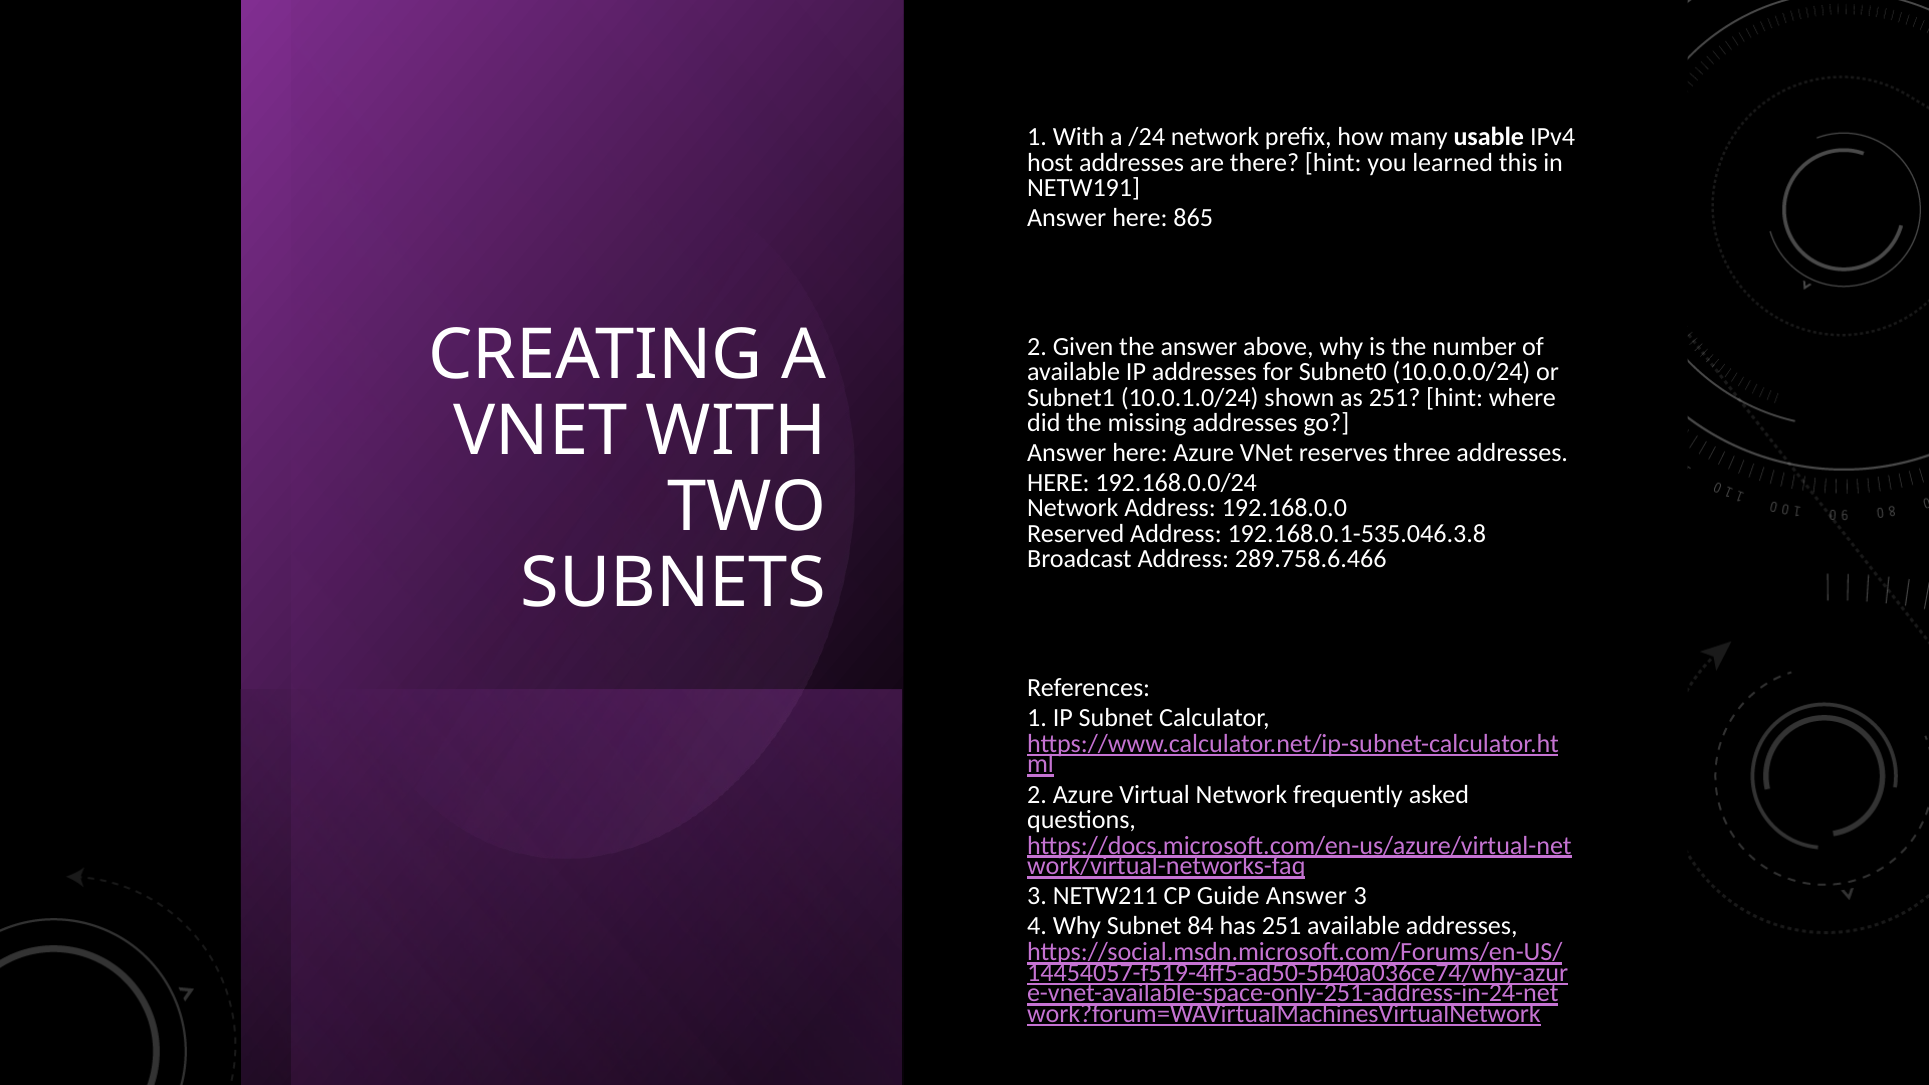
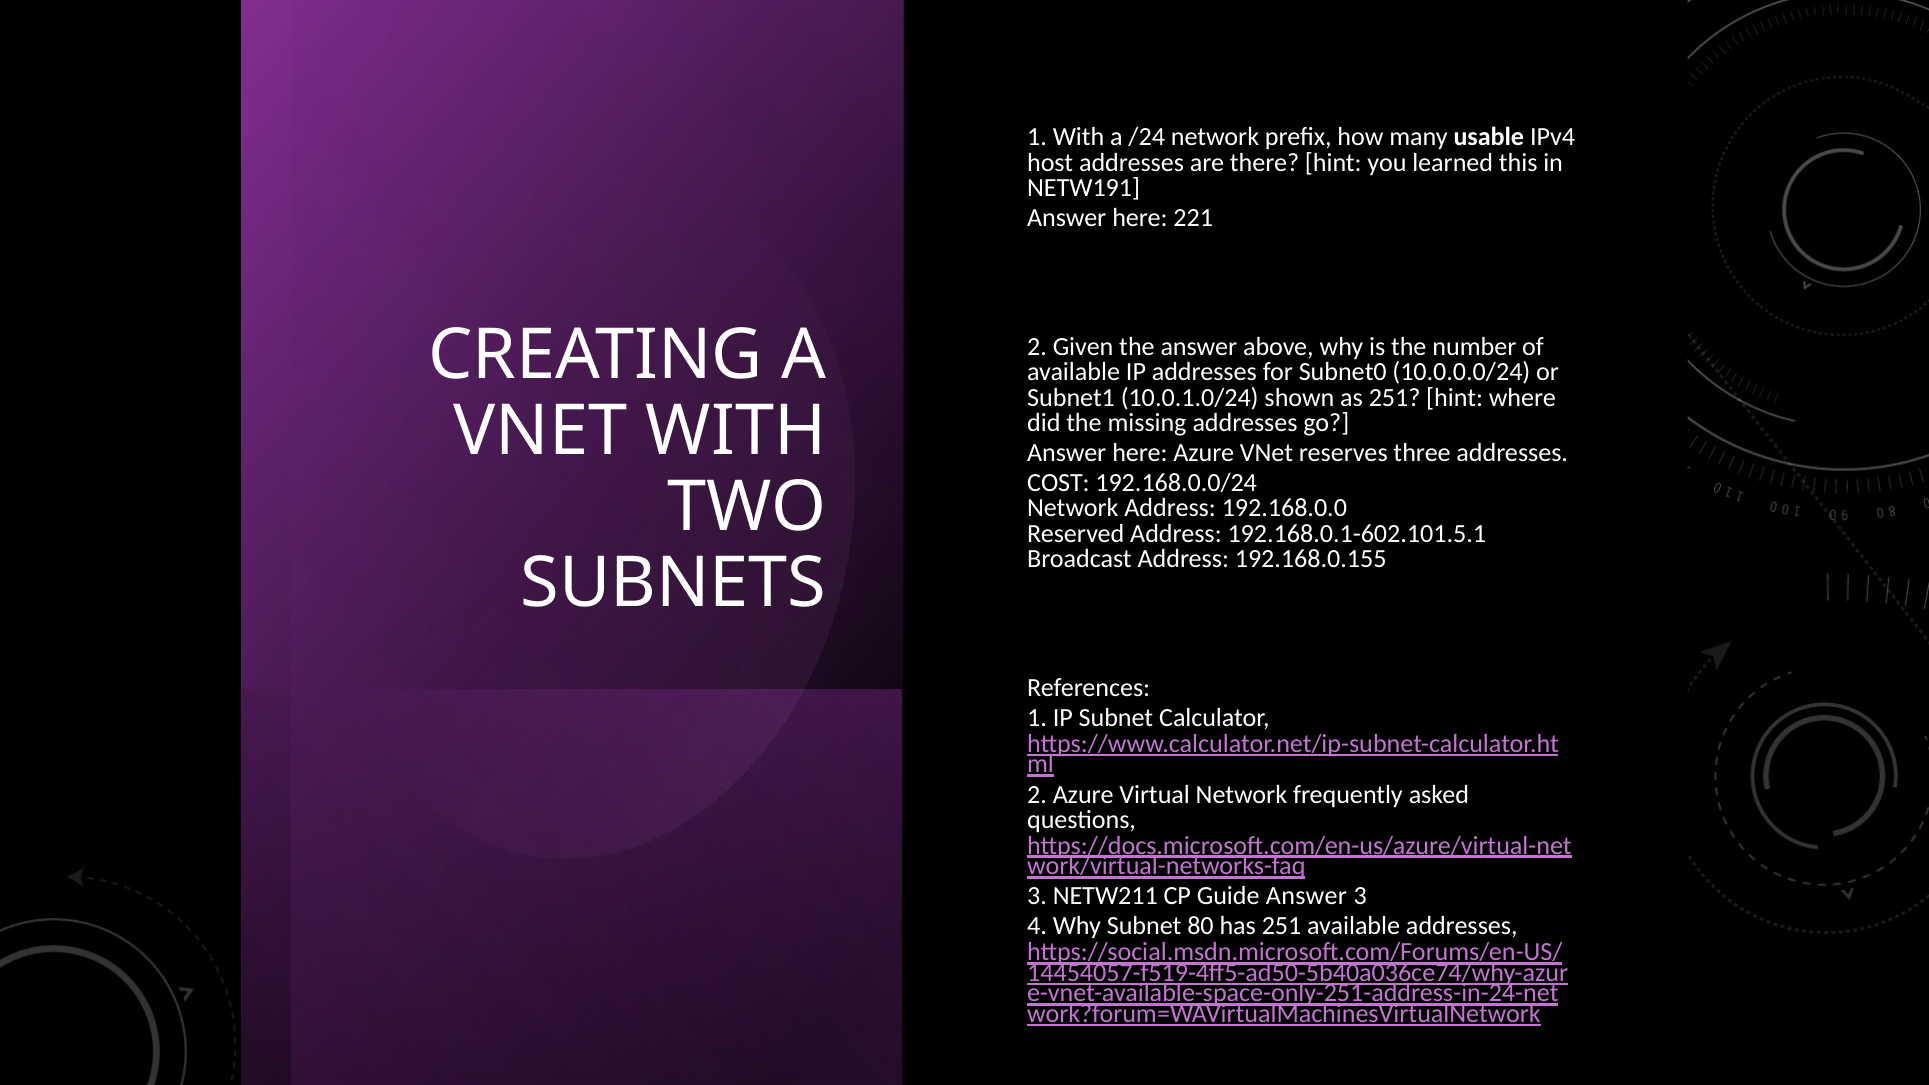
865: 865 -> 221
HERE at (1058, 483): HERE -> COST
192.168.0.1-535.046.3.8: 192.168.0.1-535.046.3.8 -> 192.168.0.1-602.101.5.1
289.758.6.466: 289.758.6.466 -> 192.168.0.155
84: 84 -> 80
